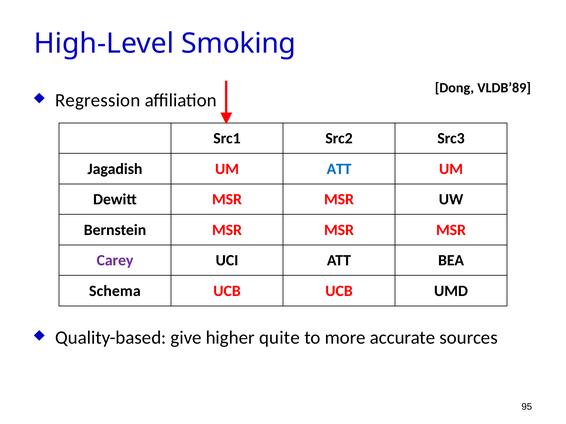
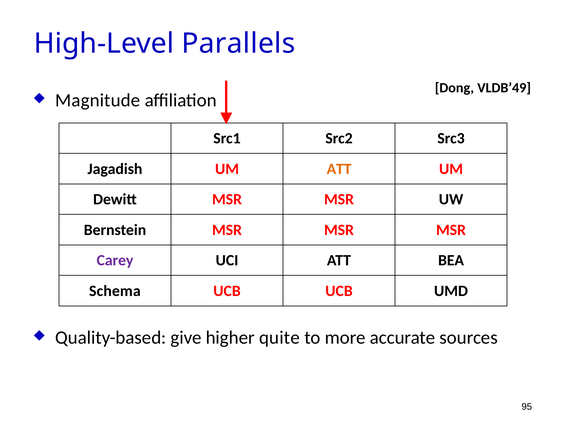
Smoking: Smoking -> Parallels
VLDB’89: VLDB’89 -> VLDB’49
Regression: Regression -> Magnitude
ATT at (339, 169) colour: blue -> orange
